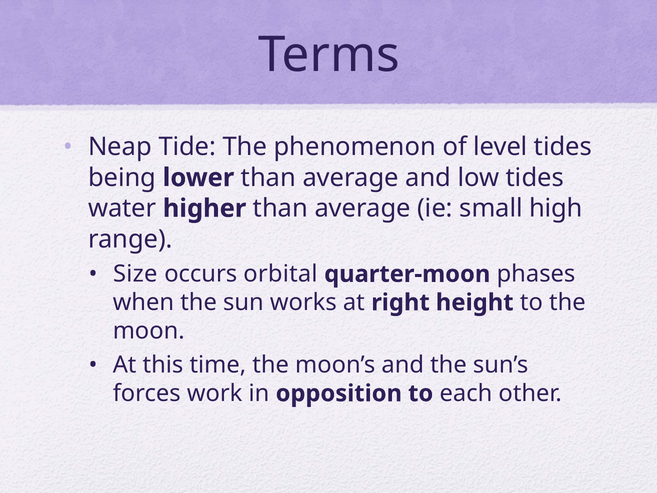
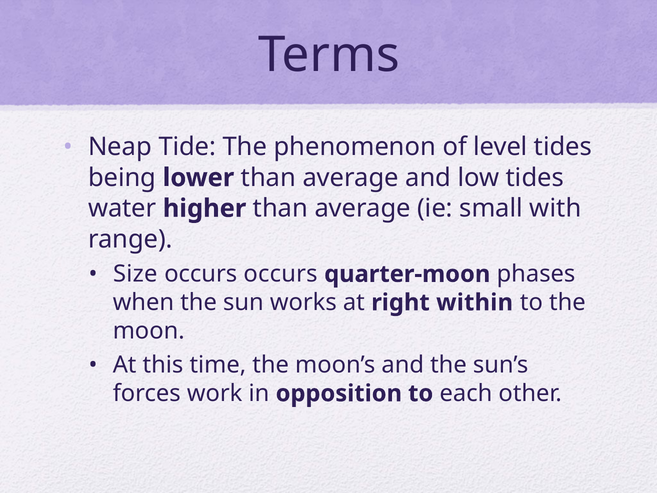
high: high -> with
occurs orbital: orbital -> occurs
height: height -> within
